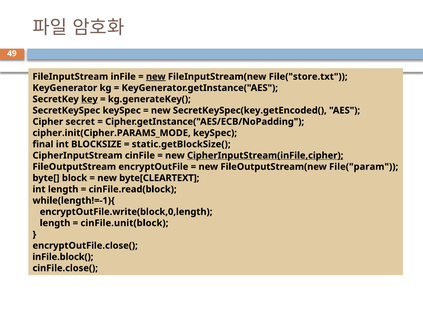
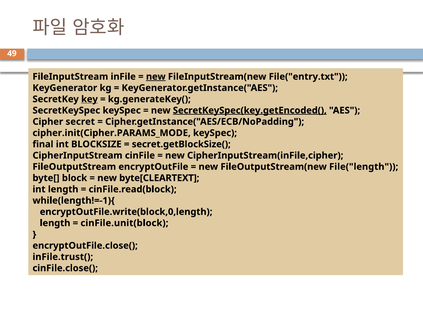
File("store.txt: File("store.txt -> File("entry.txt
SecretKeySpec(key.getEncoded( underline: none -> present
static.getBlockSize(: static.getBlockSize( -> secret.getBlockSize(
CipherInputStream(inFile,cipher underline: present -> none
File("param: File("param -> File("length
inFile.block(: inFile.block( -> inFile.trust(
